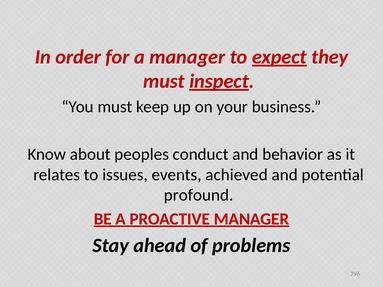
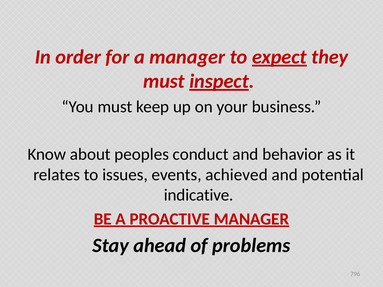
profound: profound -> indicative
